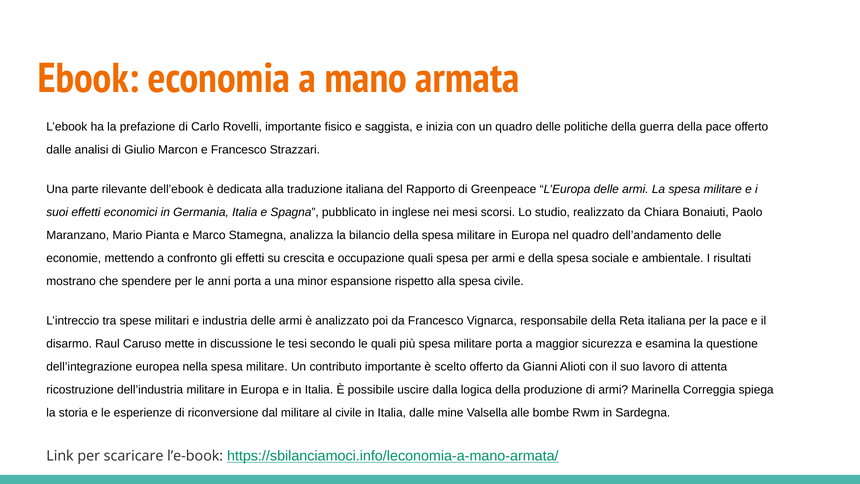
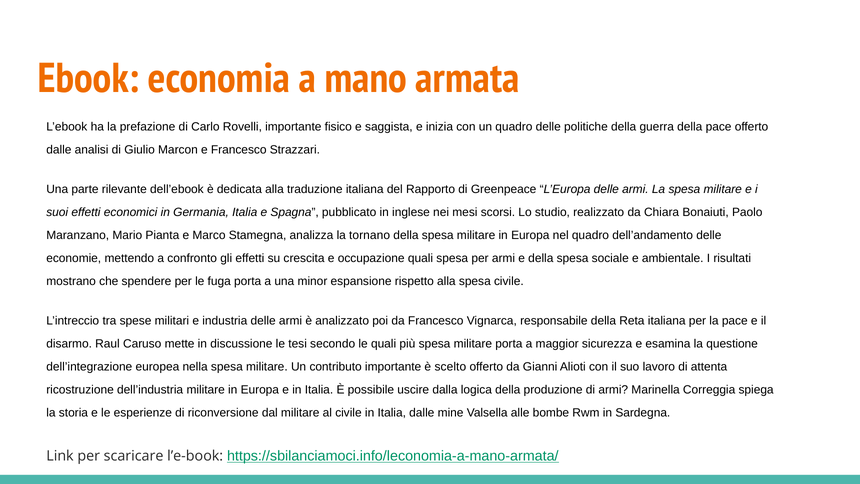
bilancio: bilancio -> tornano
anni: anni -> fuga
